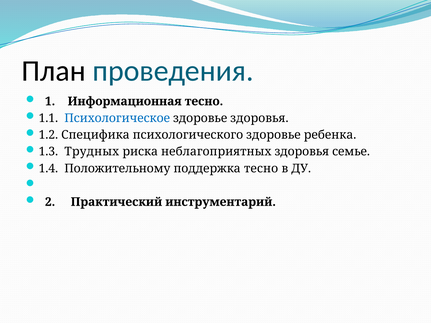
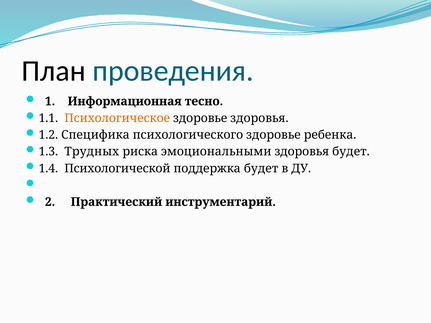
Психологическое colour: blue -> orange
неблагоприятных: неблагоприятных -> эмоциональными
здоровья семье: семье -> будет
Положительному: Положительному -> Психологической
поддержка тесно: тесно -> будет
